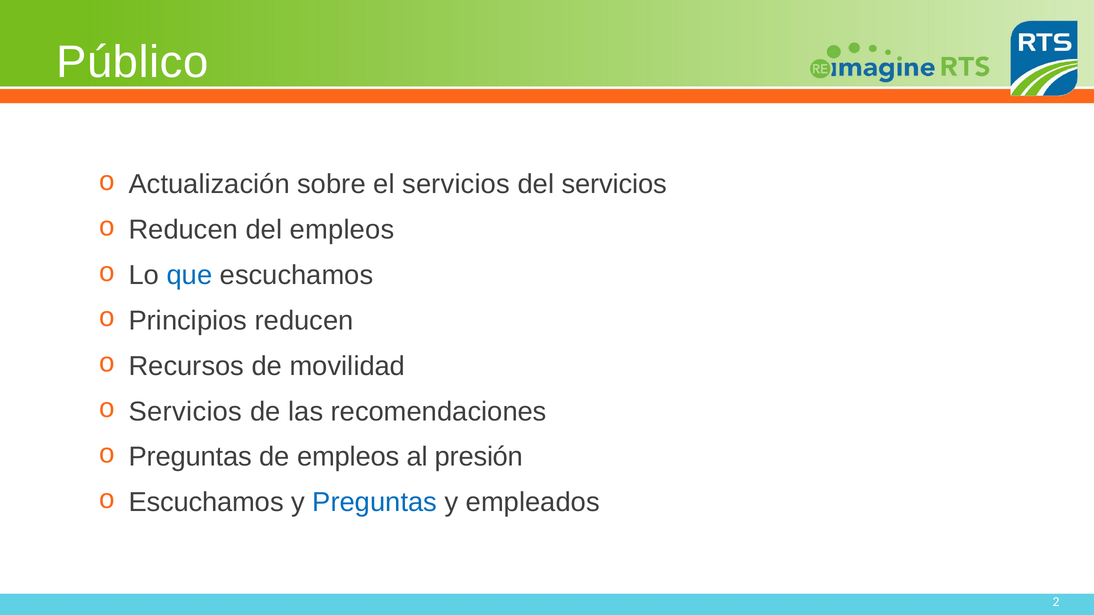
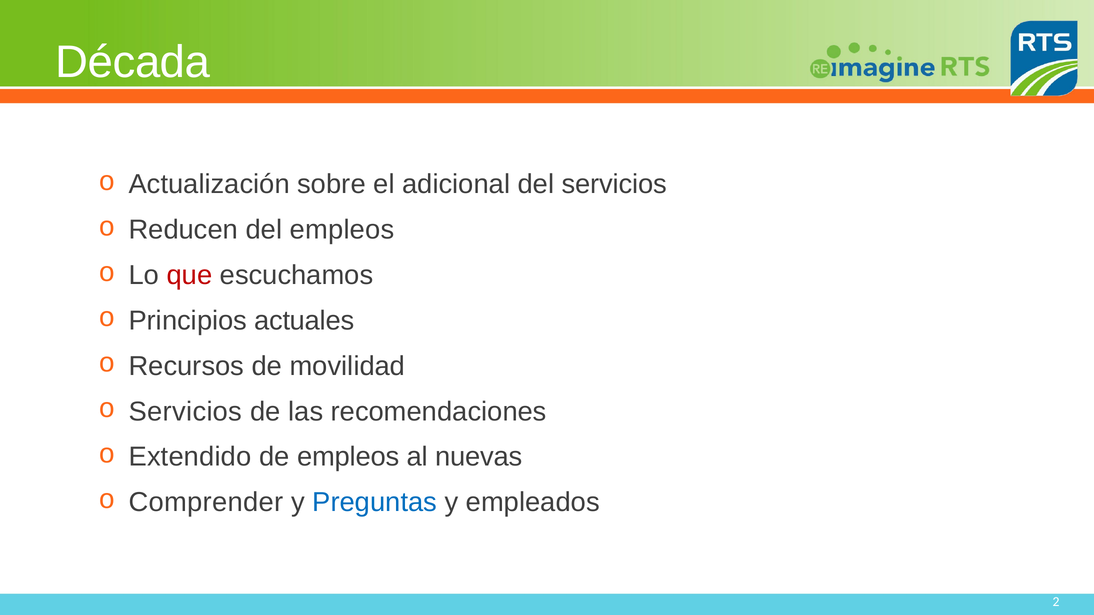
Público: Público -> Década
el servicios: servicios -> adicional
que colour: blue -> red
Principios reducen: reducen -> actuales
Preguntas at (190, 457): Preguntas -> Extendido
presión: presión -> nuevas
Escuchamos at (206, 503): Escuchamos -> Comprender
